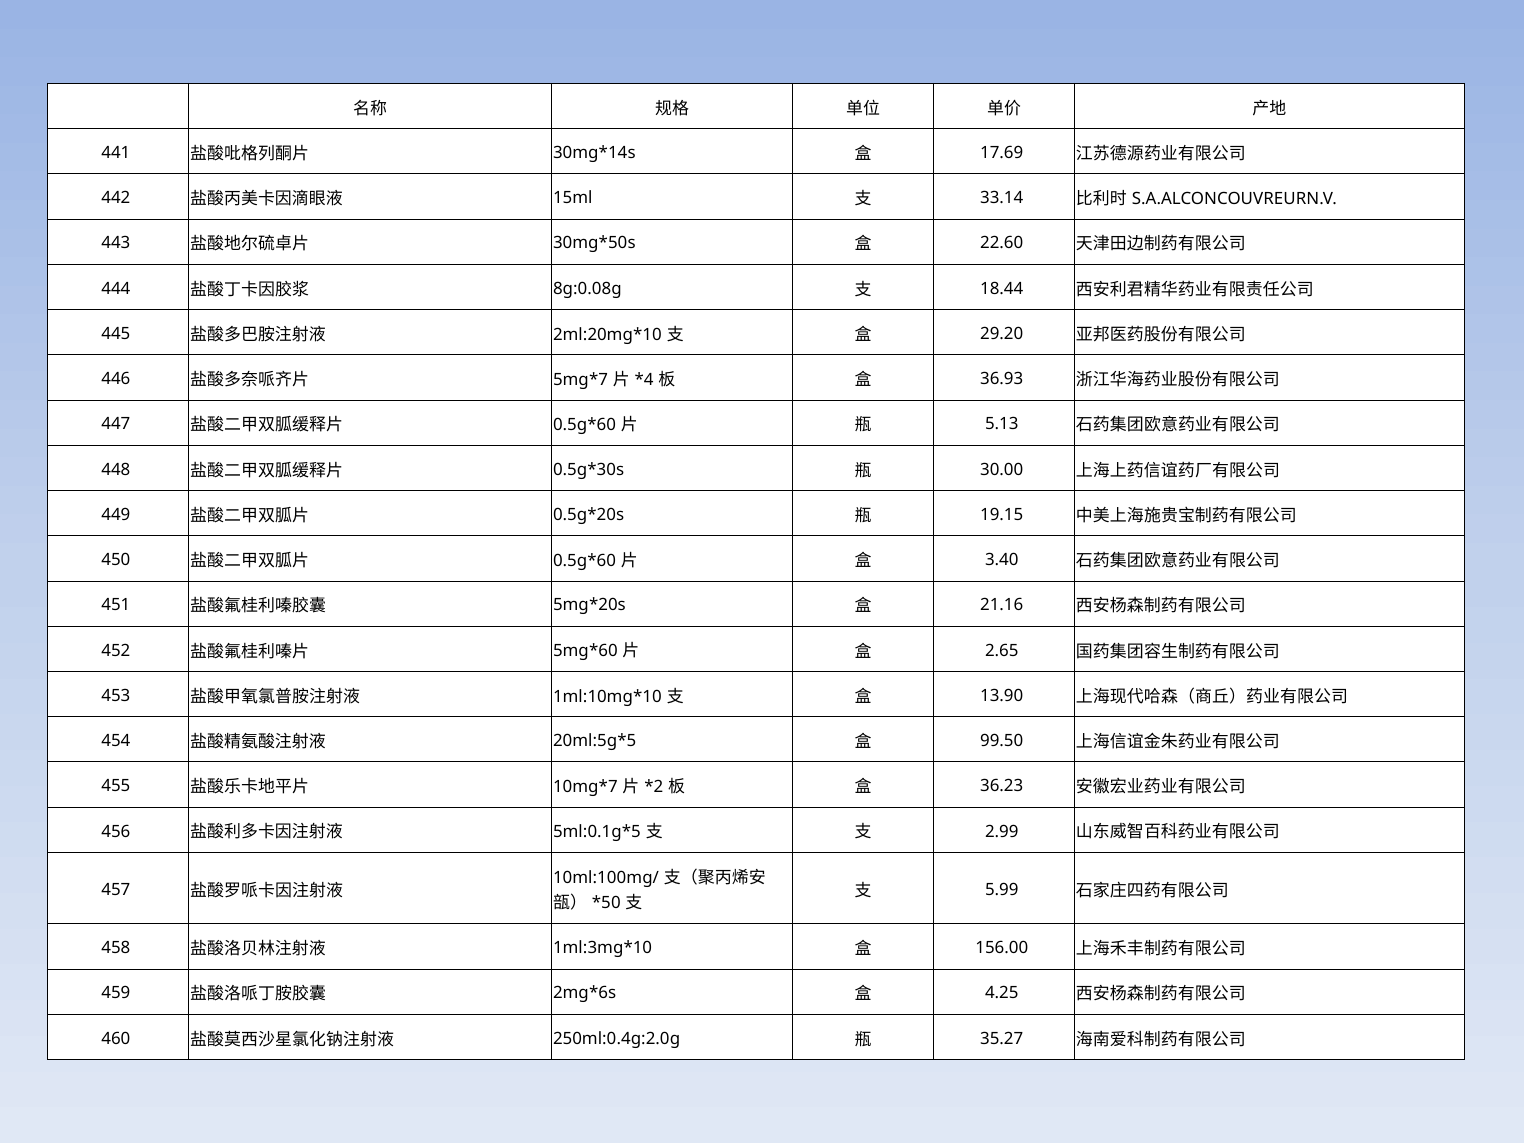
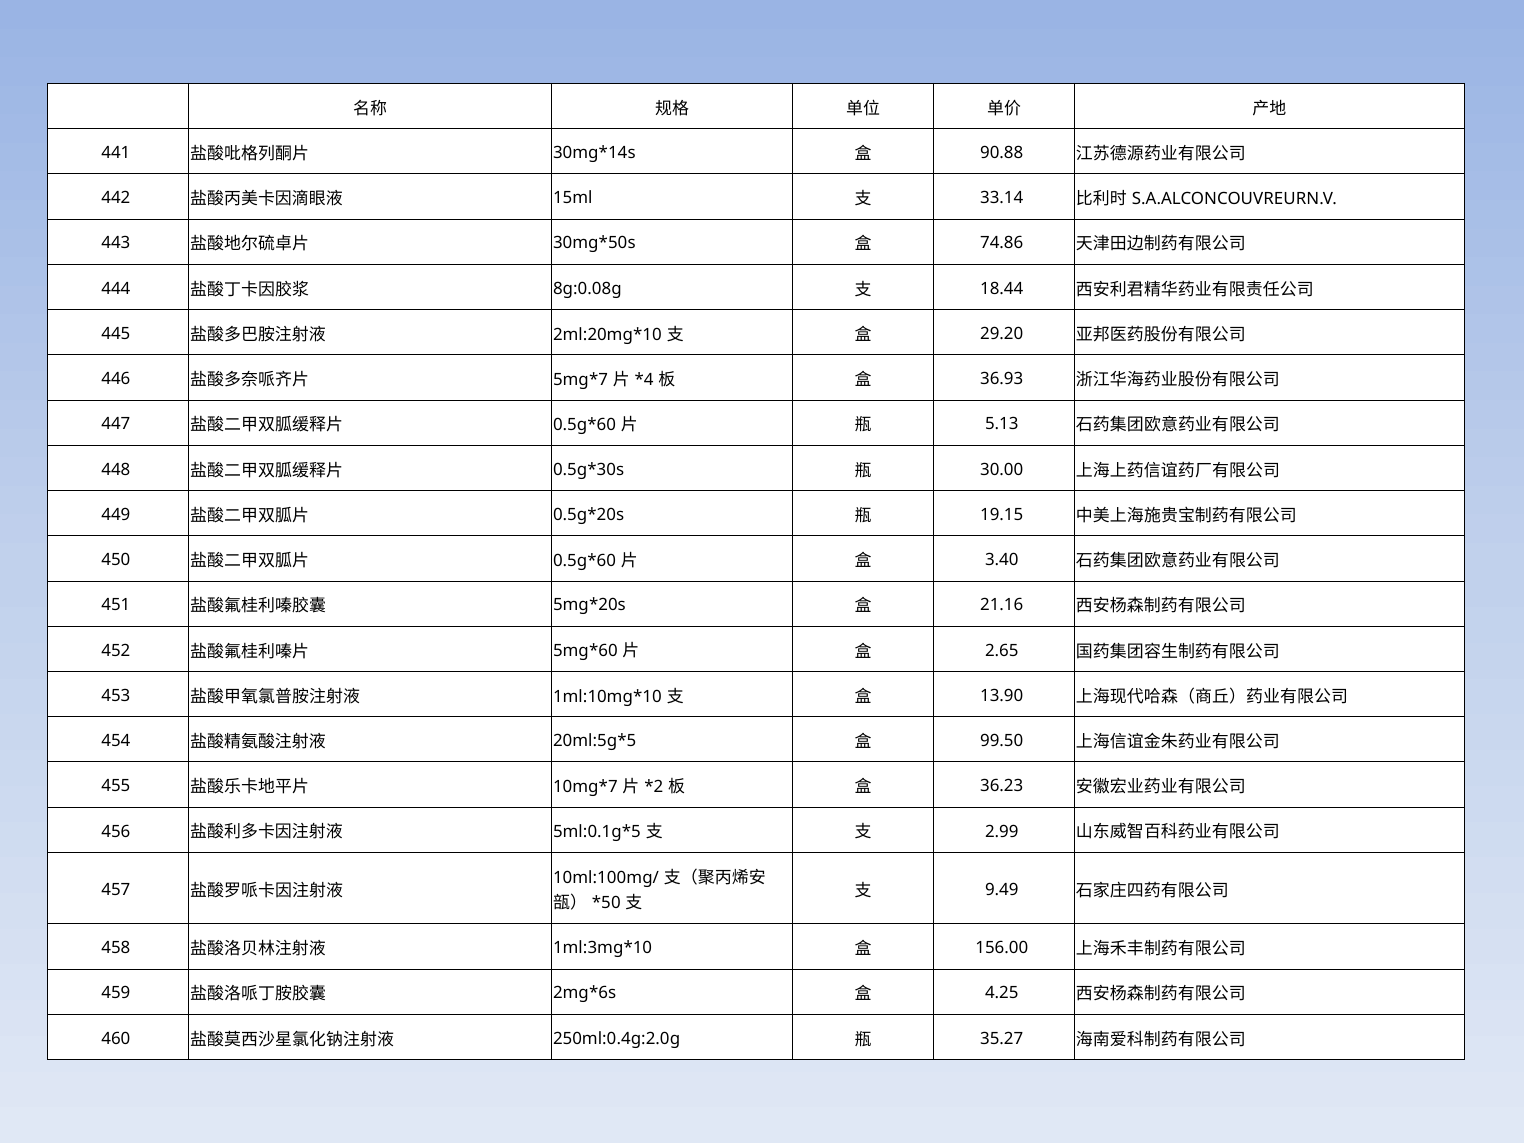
17.69: 17.69 -> 90.88
22.60: 22.60 -> 74.86
5.99: 5.99 -> 9.49
